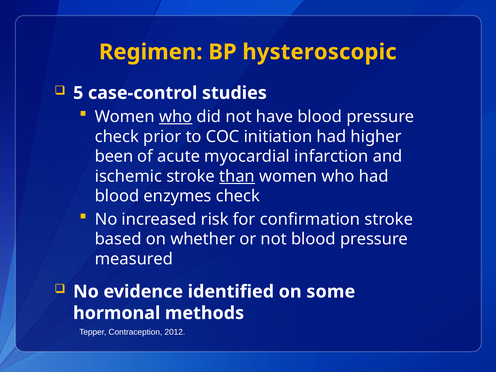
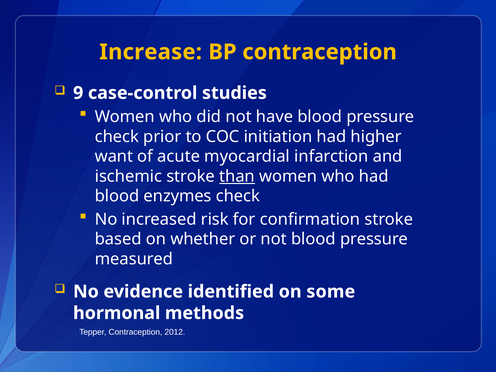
Regimen: Regimen -> Increase
BP hysteroscopic: hysteroscopic -> contraception
5: 5 -> 9
who at (176, 117) underline: present -> none
been: been -> want
